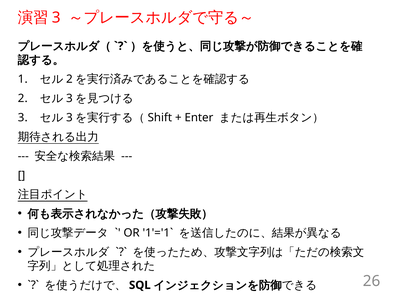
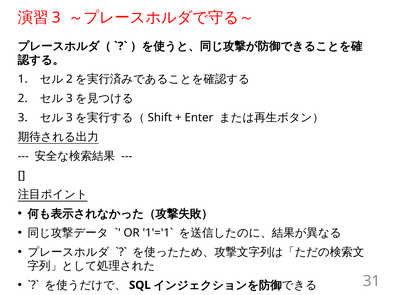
26: 26 -> 31
